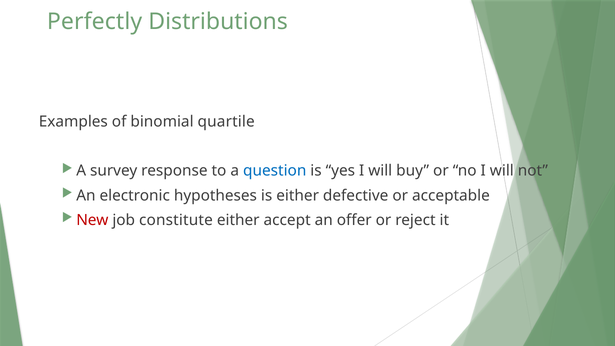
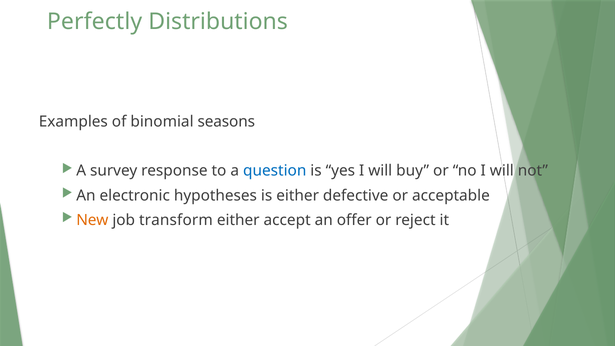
quartile: quartile -> seasons
New colour: red -> orange
constitute: constitute -> transform
